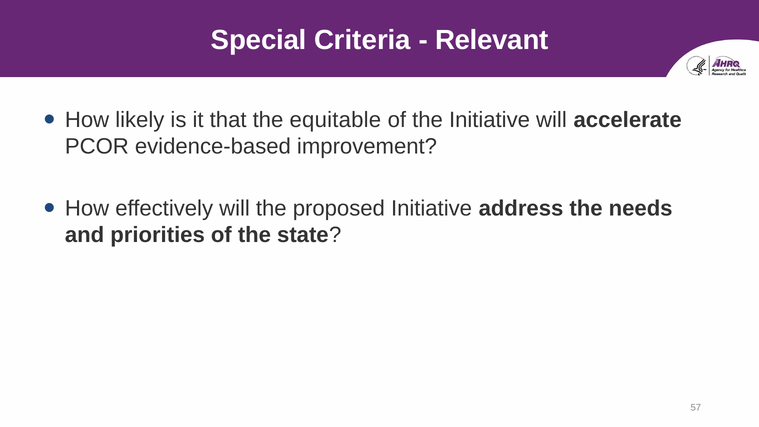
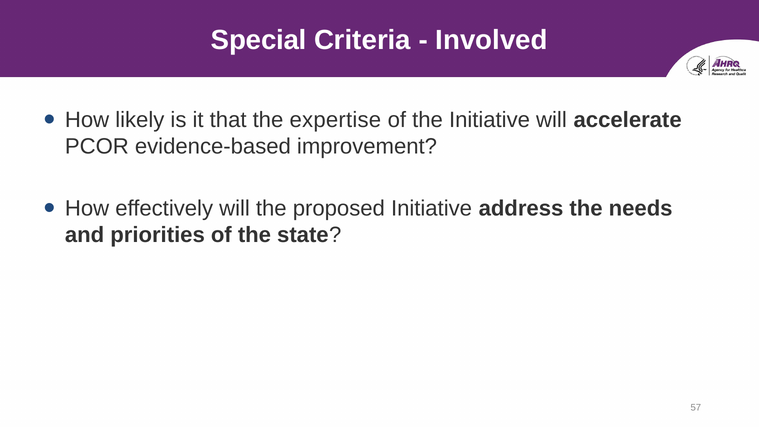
Relevant: Relevant -> Involved
equitable: equitable -> expertise
